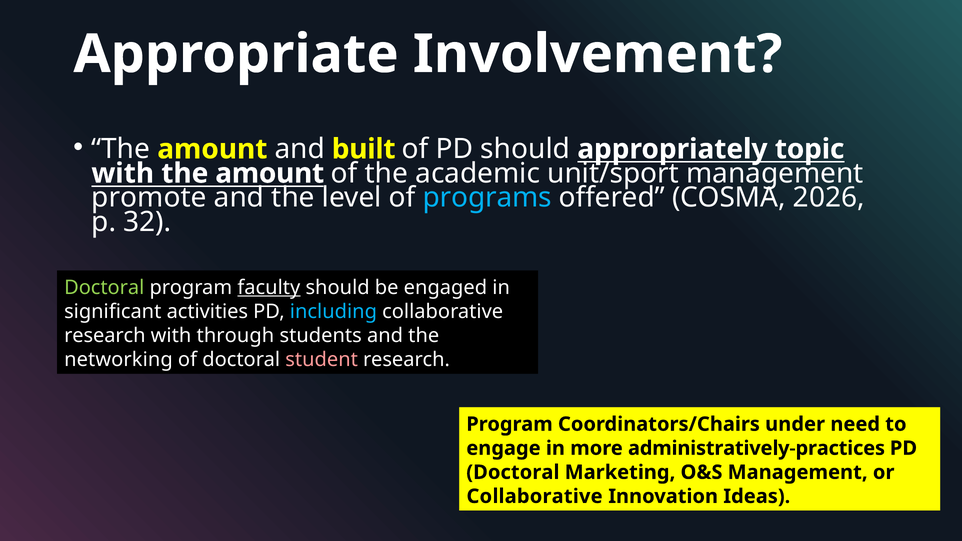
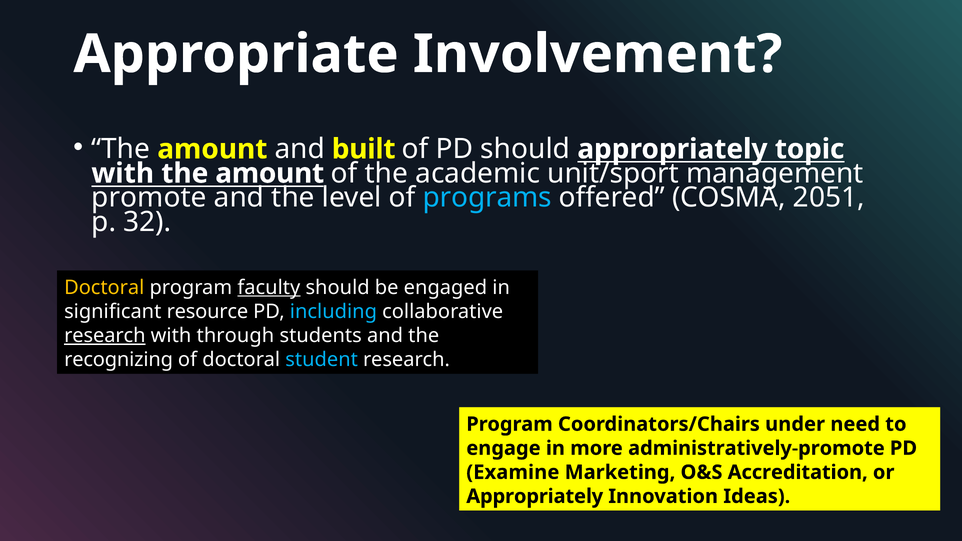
2026: 2026 -> 2051
Doctoral at (104, 288) colour: light green -> yellow
activities: activities -> resource
research at (105, 336) underline: none -> present
networking: networking -> recognizing
student colour: pink -> light blue
administratively-practices: administratively-practices -> administratively-promote
Doctoral at (513, 472): Doctoral -> Examine
O&S Management: Management -> Accreditation
Collaborative at (535, 496): Collaborative -> Appropriately
